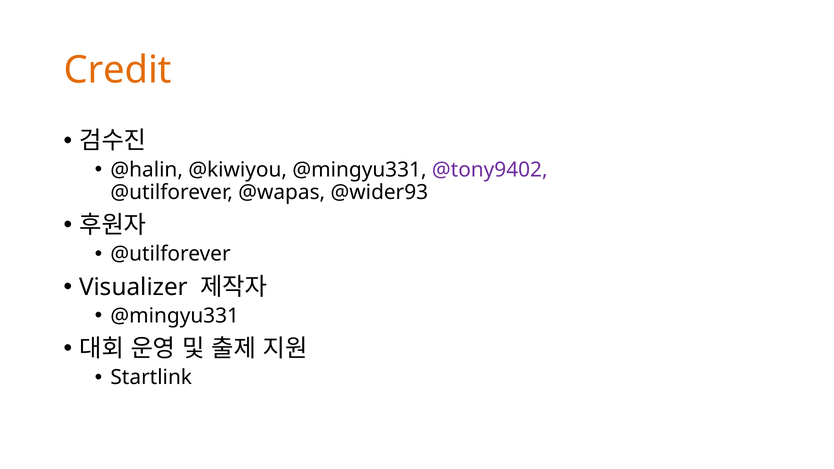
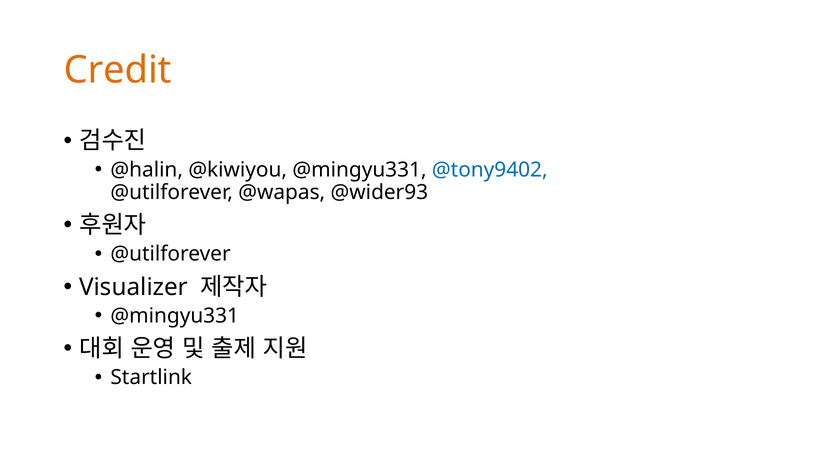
@tony9402 colour: purple -> blue
